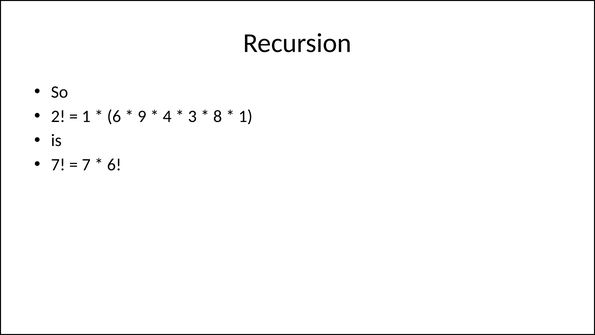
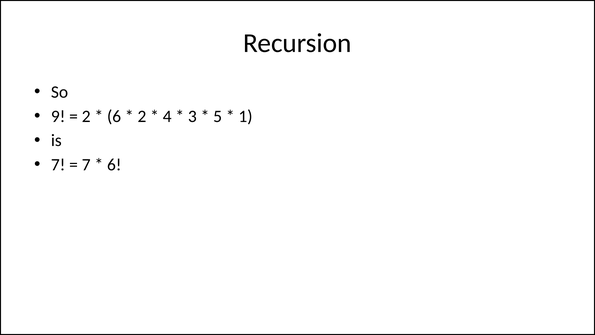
2: 2 -> 9
1 at (86, 116): 1 -> 2
9 at (142, 116): 9 -> 2
8: 8 -> 5
